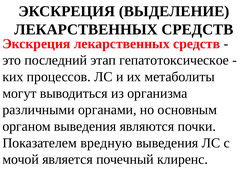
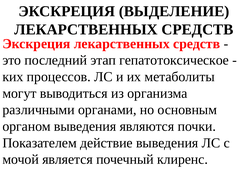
вредную: вредную -> действие
